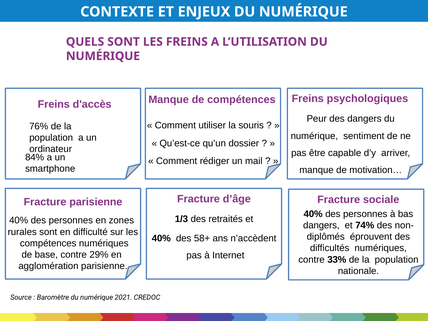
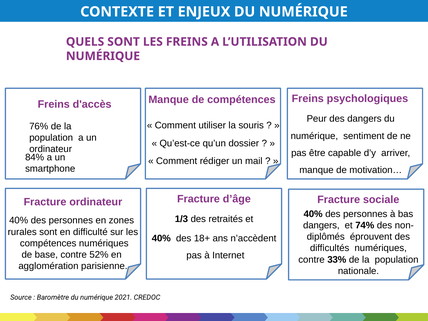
Fracture parisienne: parisienne -> ordinateur
58+: 58+ -> 18+
29%: 29% -> 52%
